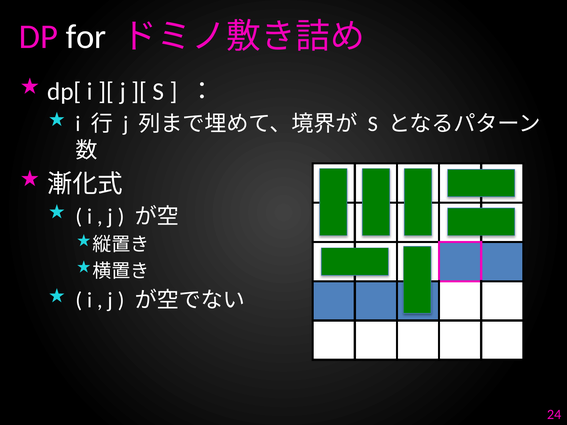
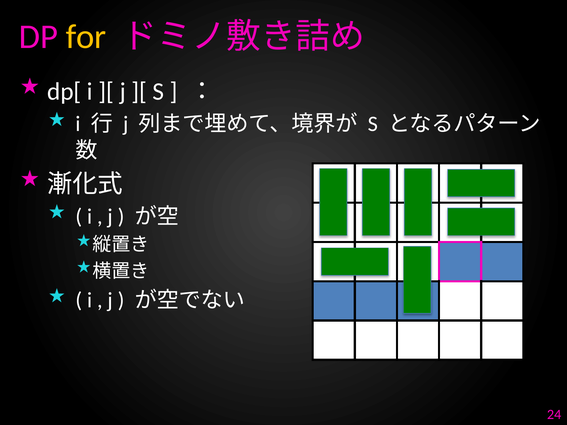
for colour: white -> yellow
